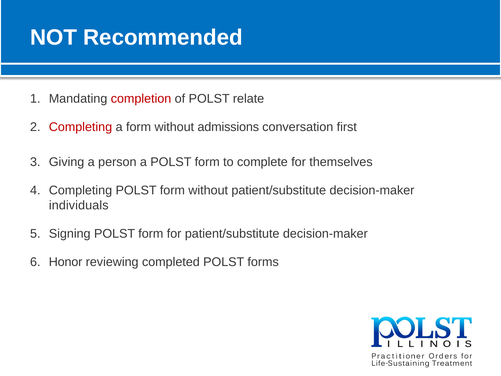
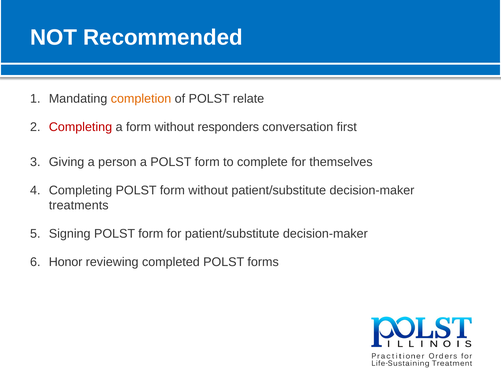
completion colour: red -> orange
admissions: admissions -> responders
individuals: individuals -> treatments
